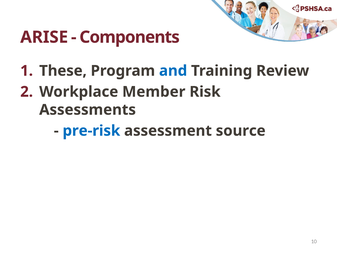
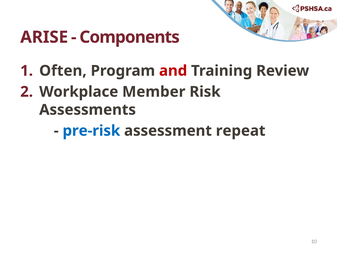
These: These -> Often
and colour: blue -> red
source: source -> repeat
